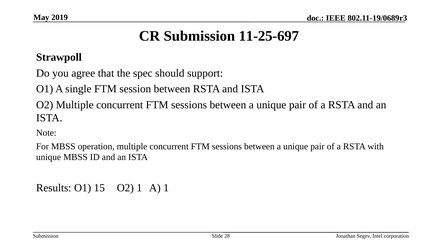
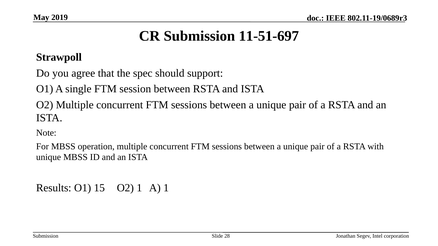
11-25-697: 11-25-697 -> 11-51-697
